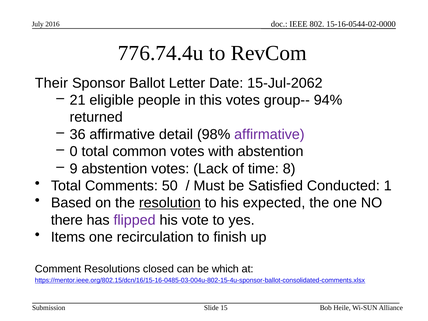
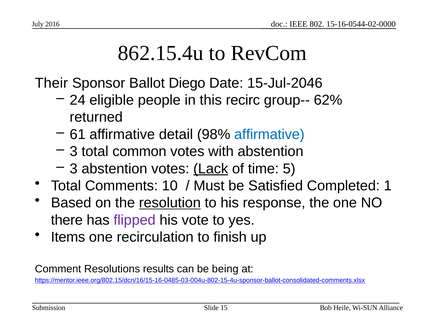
776.74.4u: 776.74.4u -> 862.15.4u
Letter: Letter -> Diego
15-Jul-2062: 15-Jul-2062 -> 15-Jul-2046
21: 21 -> 24
this votes: votes -> recirc
94%: 94% -> 62%
36: 36 -> 61
affirmative at (269, 134) colour: purple -> blue
0 at (74, 152): 0 -> 3
9 at (74, 169): 9 -> 3
Lack underline: none -> present
8: 8 -> 5
50: 50 -> 10
Conducted: Conducted -> Completed
expected: expected -> response
closed: closed -> results
which: which -> being
